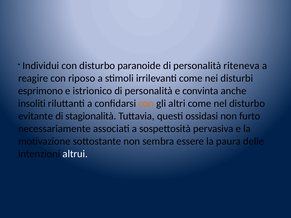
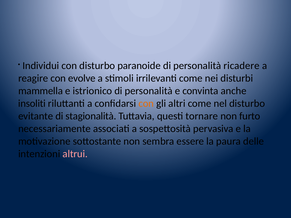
riteneva: riteneva -> ricadere
riposo: riposo -> evolve
esprimono: esprimono -> mammella
ossidasi: ossidasi -> tornare
altrui colour: white -> pink
